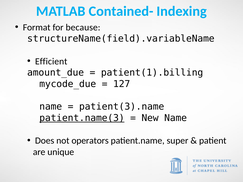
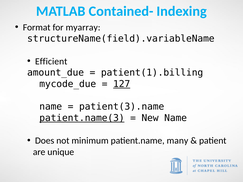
because: because -> myarray
127 underline: none -> present
operators: operators -> minimum
super: super -> many
